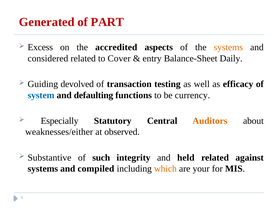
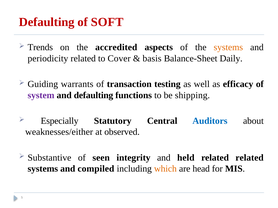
Generated at (47, 22): Generated -> Defaulting
PART: PART -> SOFT
Excess: Excess -> Trends
considered: considered -> periodicity
entry: entry -> basis
devolved: devolved -> warrants
system colour: blue -> purple
currency: currency -> shipping
Auditors colour: orange -> blue
such: such -> seen
related against: against -> related
your: your -> head
